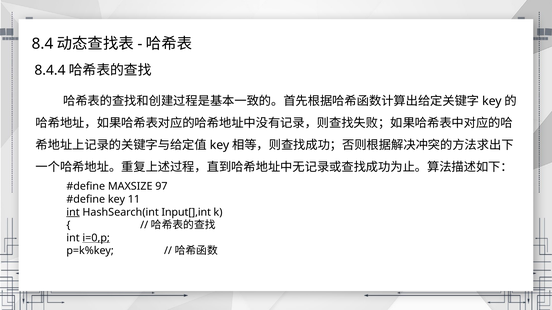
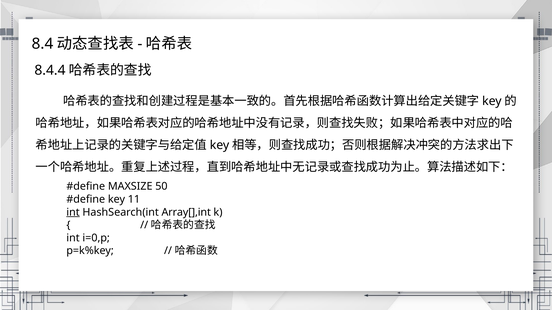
97: 97 -> 50
Input[],int: Input[],int -> Array[],int
i=0,p underline: present -> none
